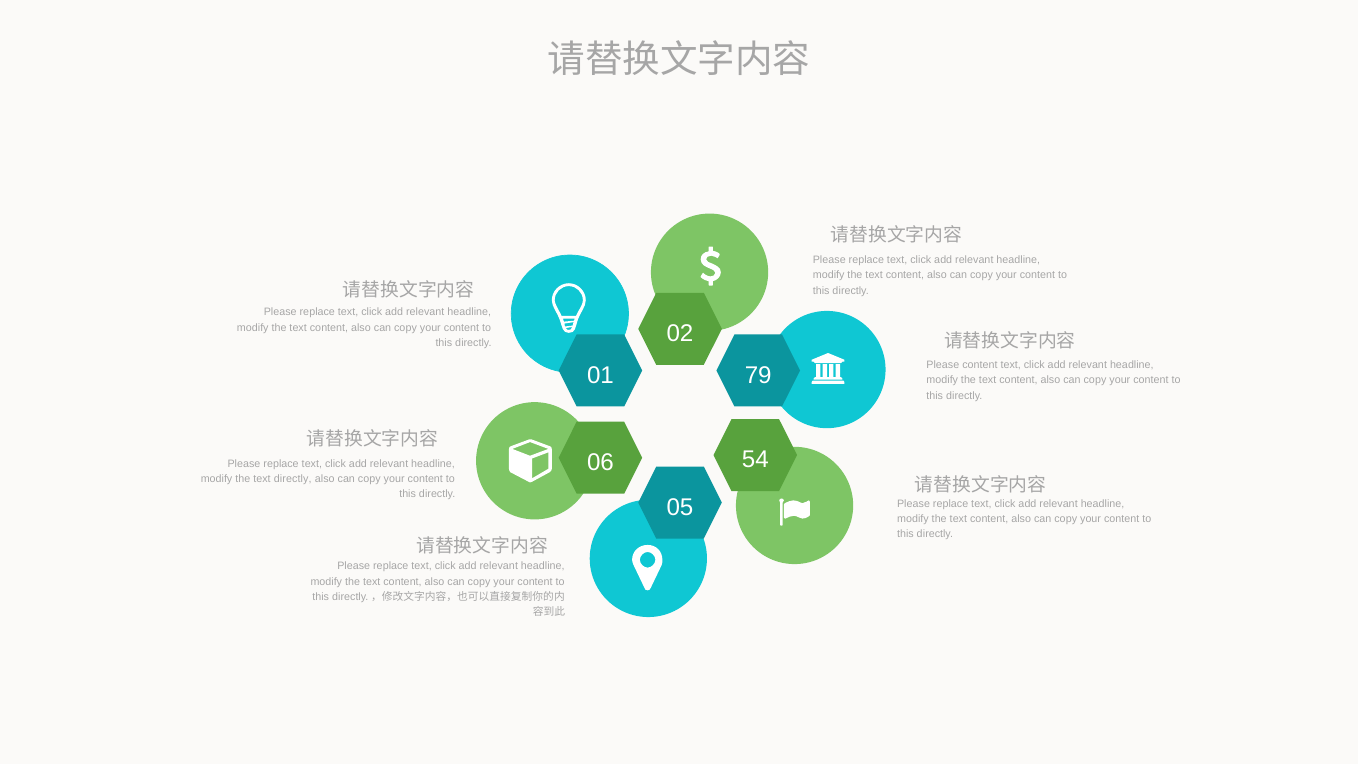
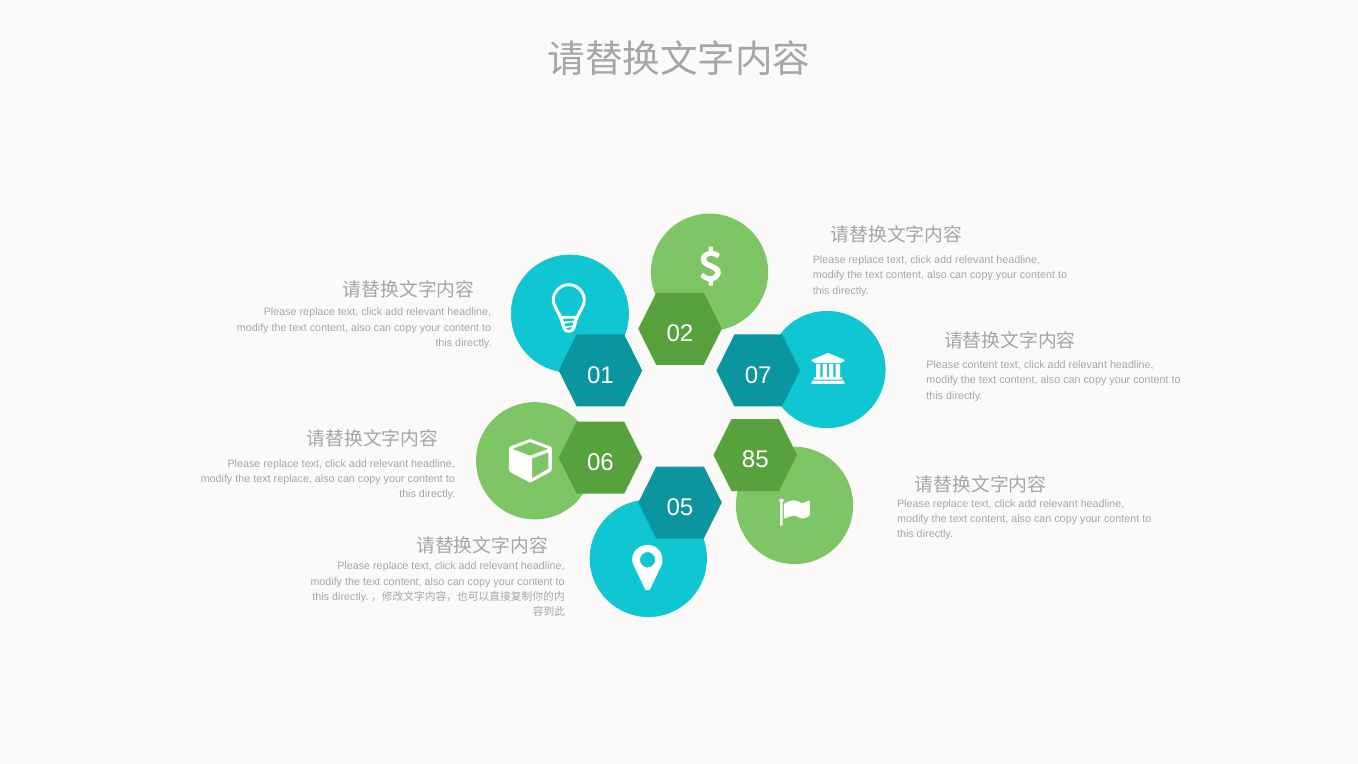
79: 79 -> 07
54: 54 -> 85
text directly: directly -> replace
